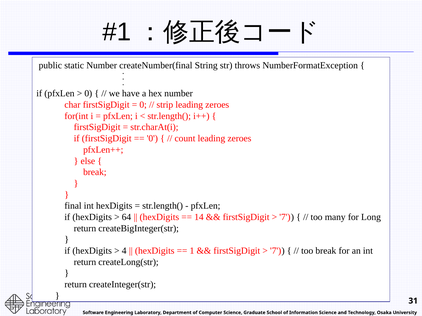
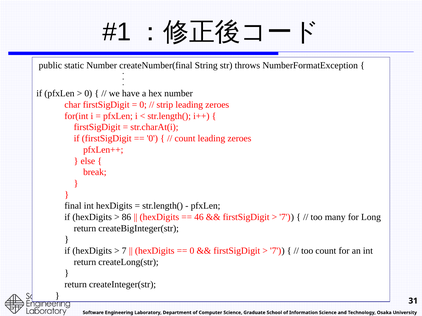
64: 64 -> 86
14: 14 -> 46
4 at (124, 251): 4 -> 7
1 at (192, 251): 1 -> 0
too break: break -> count
